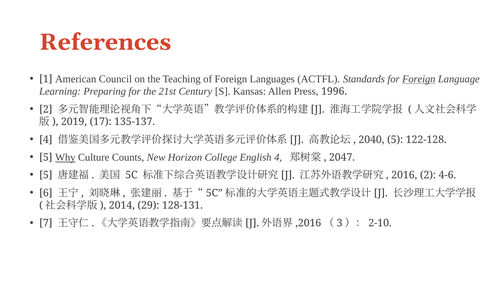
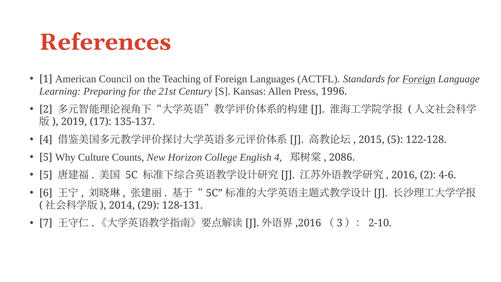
2040: 2040 -> 2015
Why underline: present -> none
2047: 2047 -> 2086
